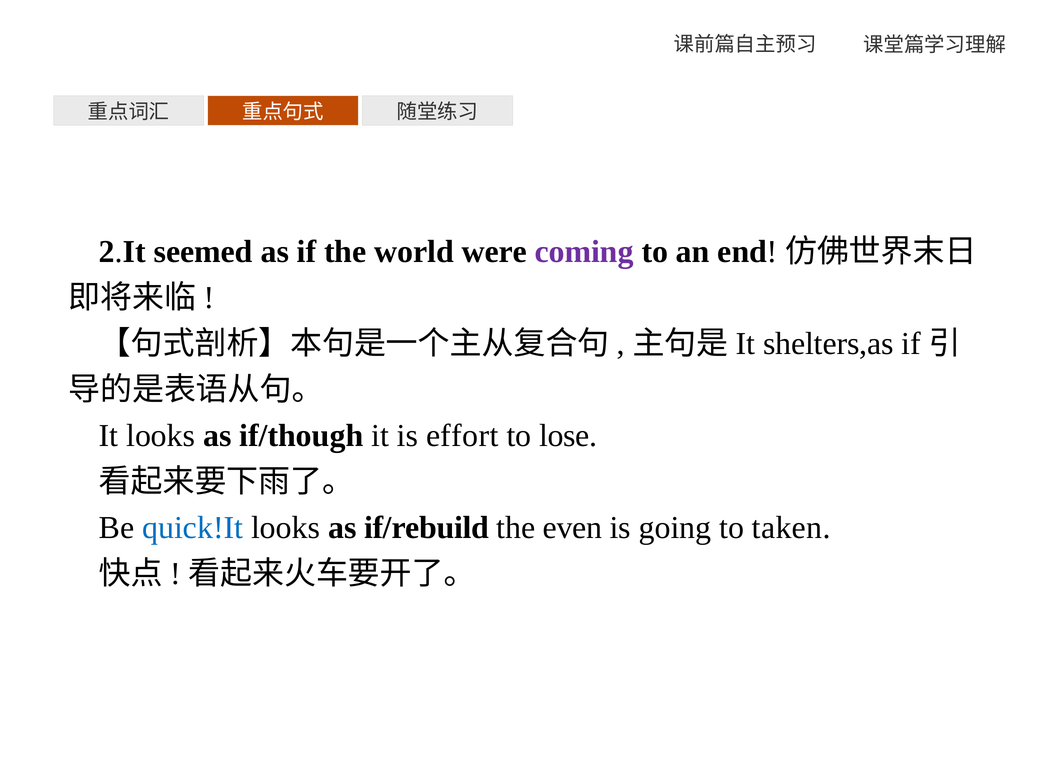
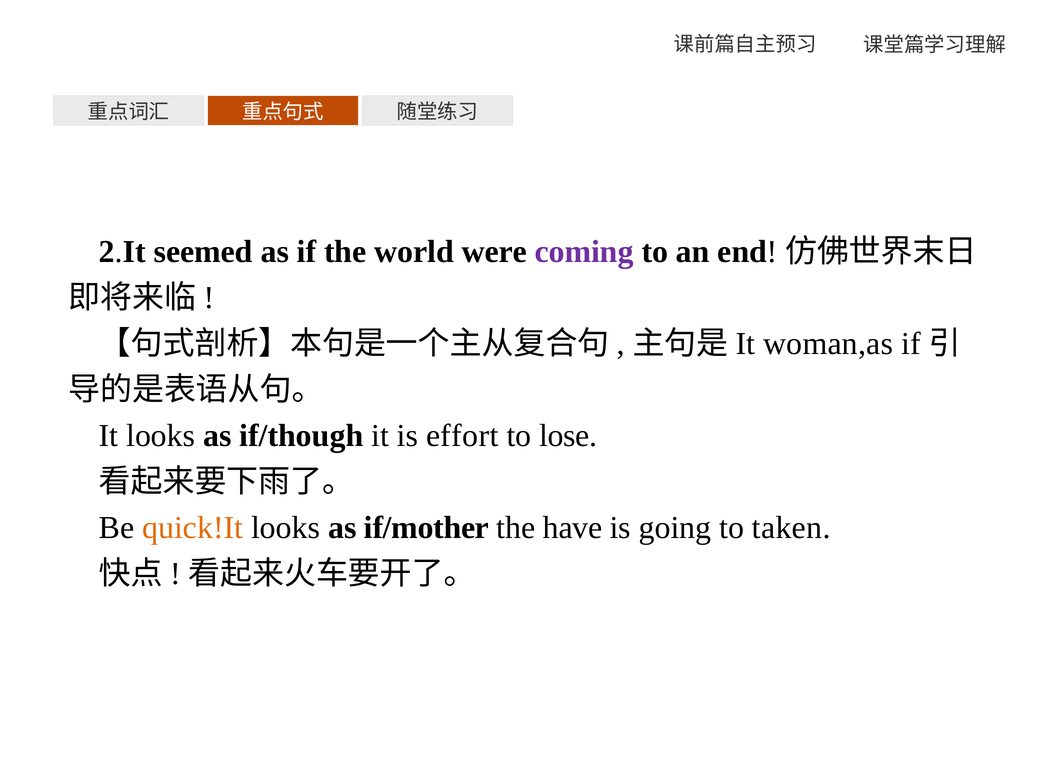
shelters,as: shelters,as -> woman,as
quick!It colour: blue -> orange
if/rebuild: if/rebuild -> if/mother
even: even -> have
